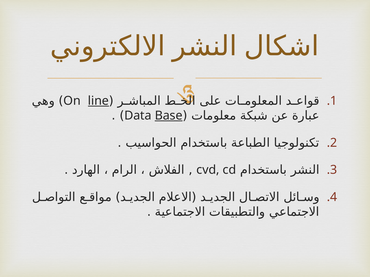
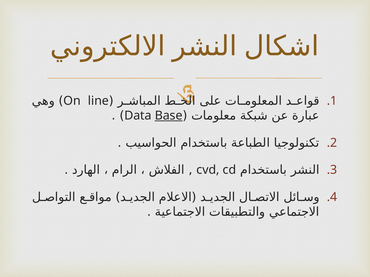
line underline: present -> none
